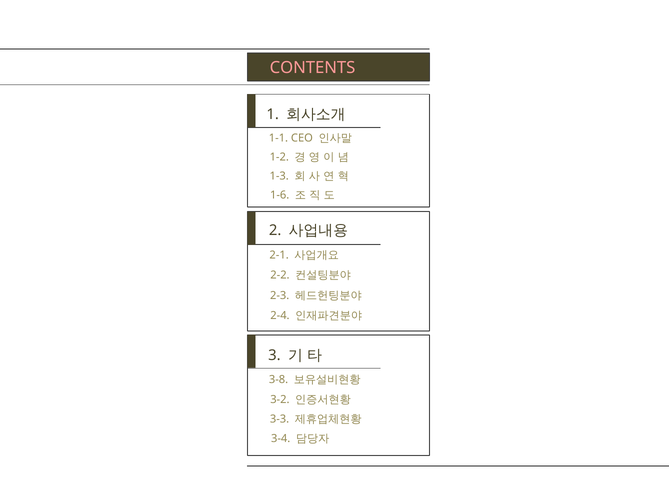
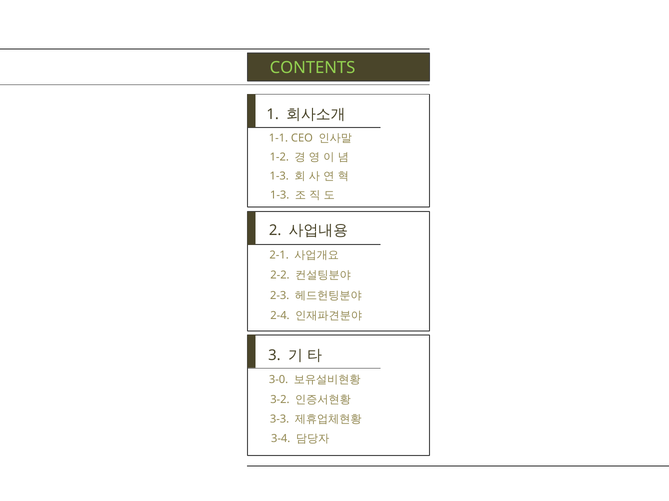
CONTENTS colour: pink -> light green
1-6 at (280, 196): 1-6 -> 1-3
3-8: 3-8 -> 3-0
